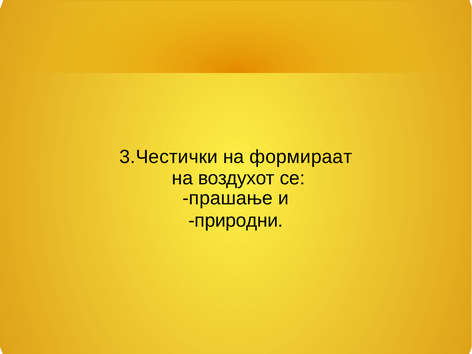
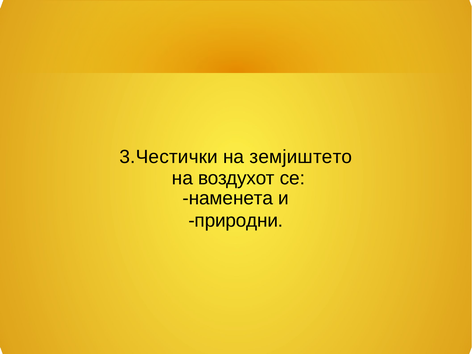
формираат: формираат -> земјиштето
прашање: прашање -> наменета
